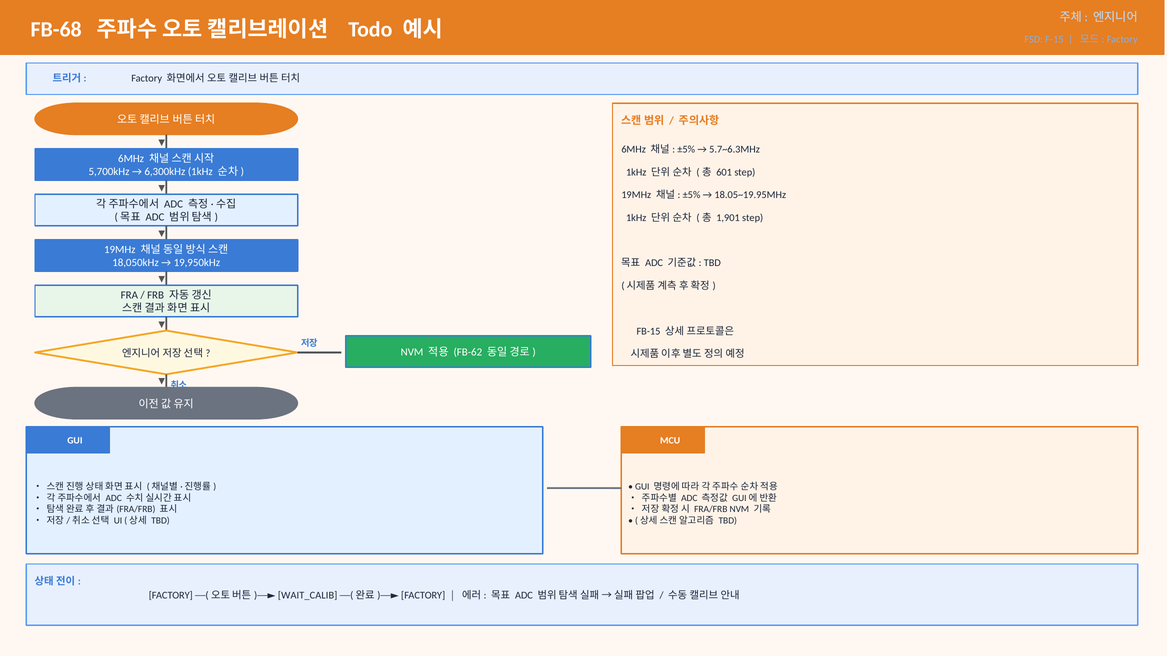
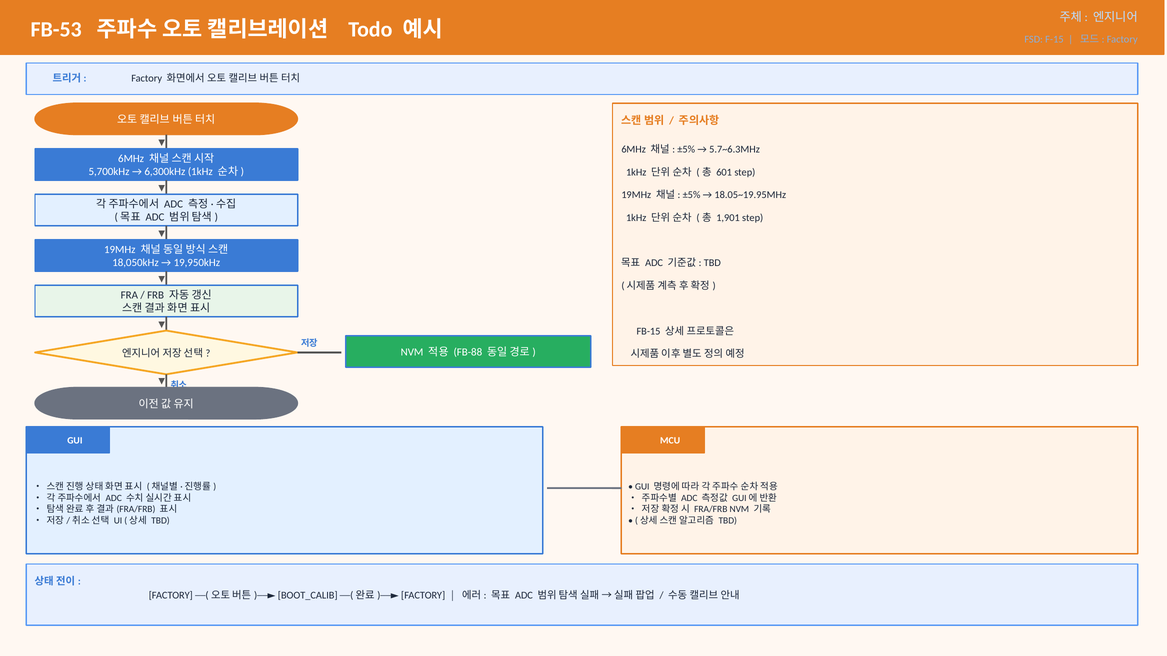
FB-68: FB-68 -> FB-53
FB-62: FB-62 -> FB-88
WAIT_CALIB: WAIT_CALIB -> BOOT_CALIB
